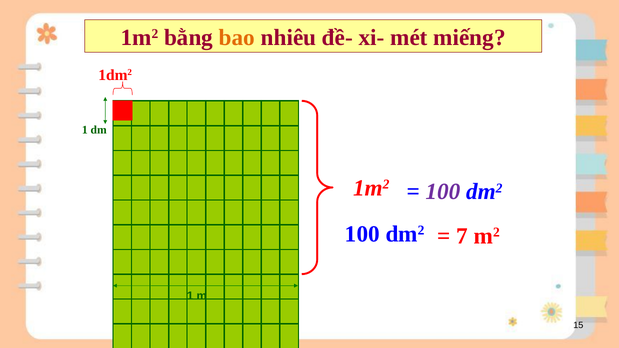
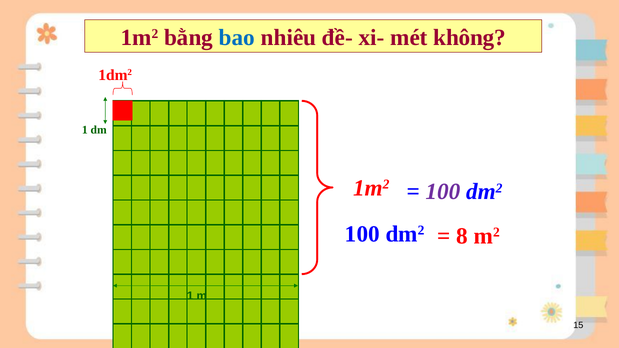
bao colour: orange -> blue
miếng: miếng -> không
7: 7 -> 8
